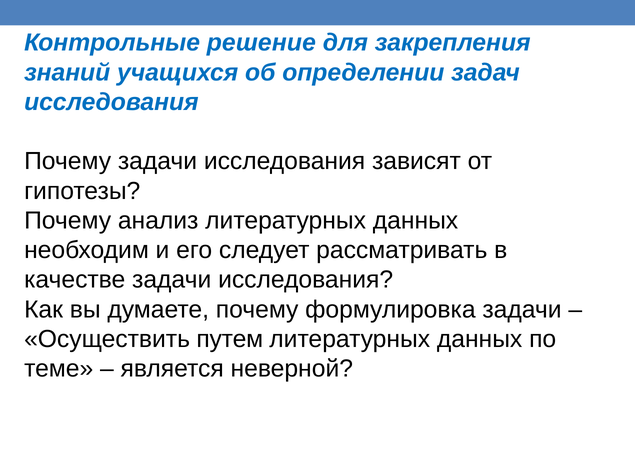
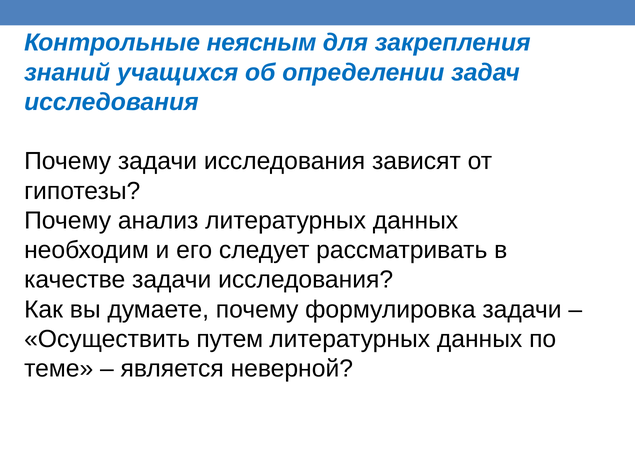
решение: решение -> неясным
